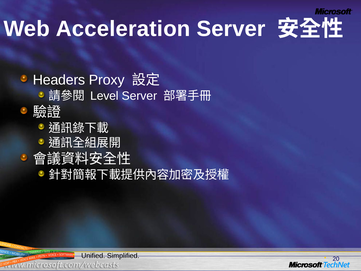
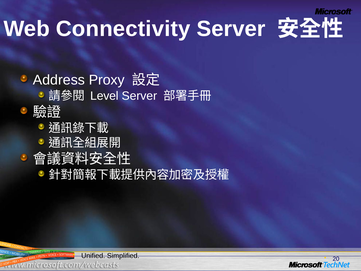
Acceleration: Acceleration -> Connectivity
Headers: Headers -> Address
